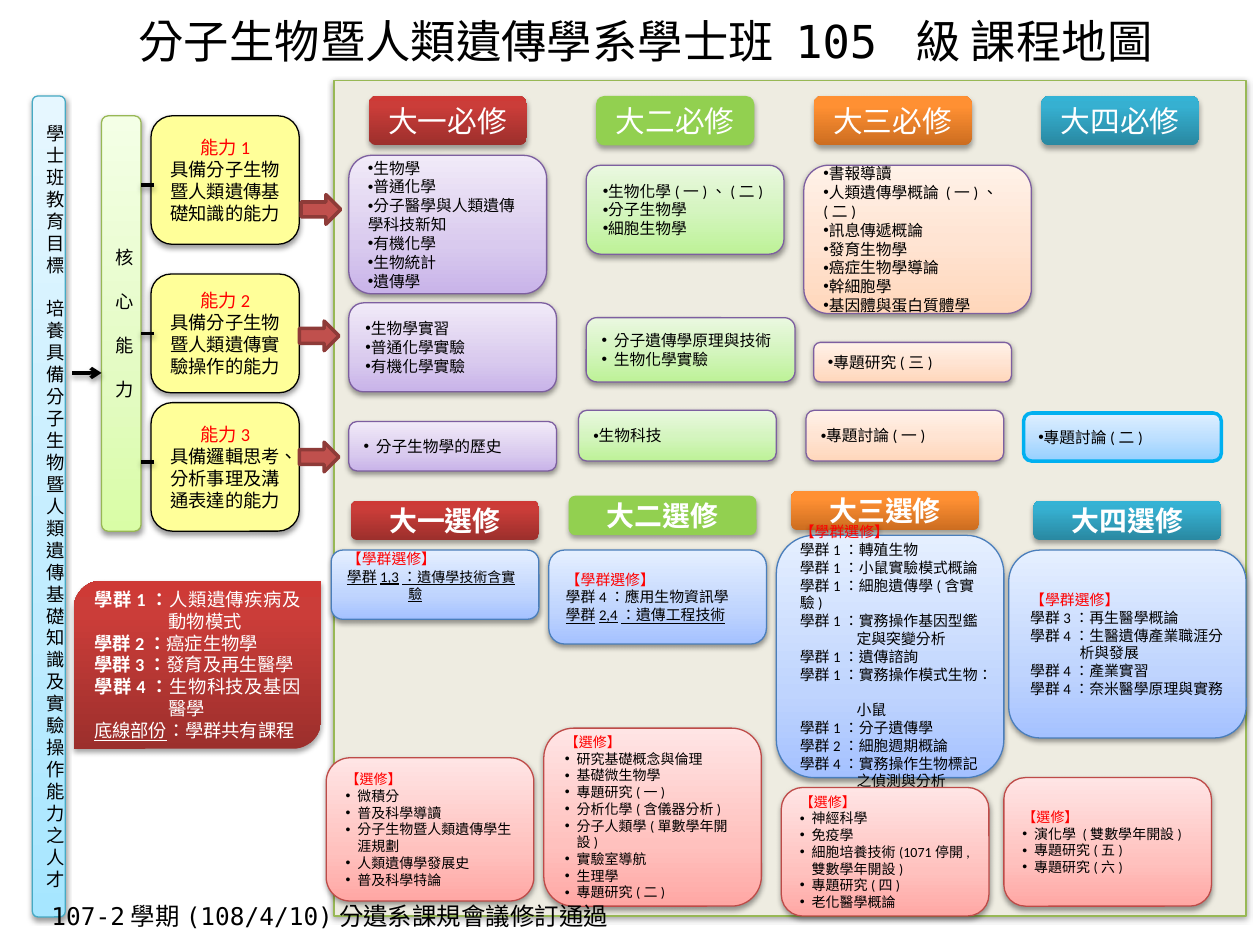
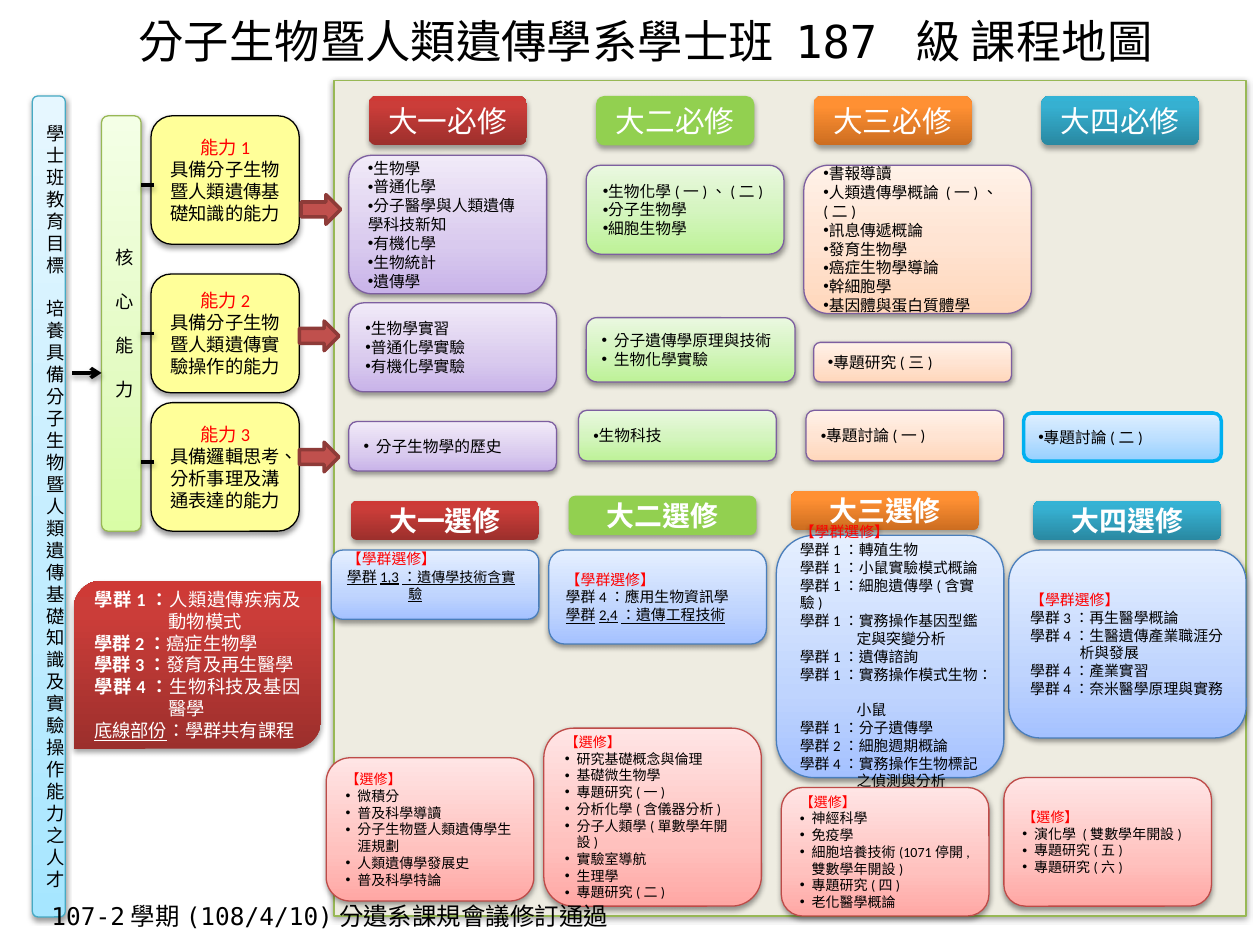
105: 105 -> 187
